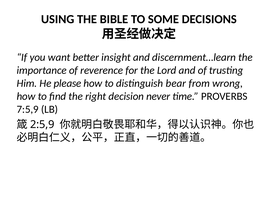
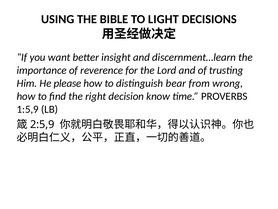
SOME: SOME -> LIGHT
never: never -> know
7:5,9: 7:5,9 -> 1:5,9
